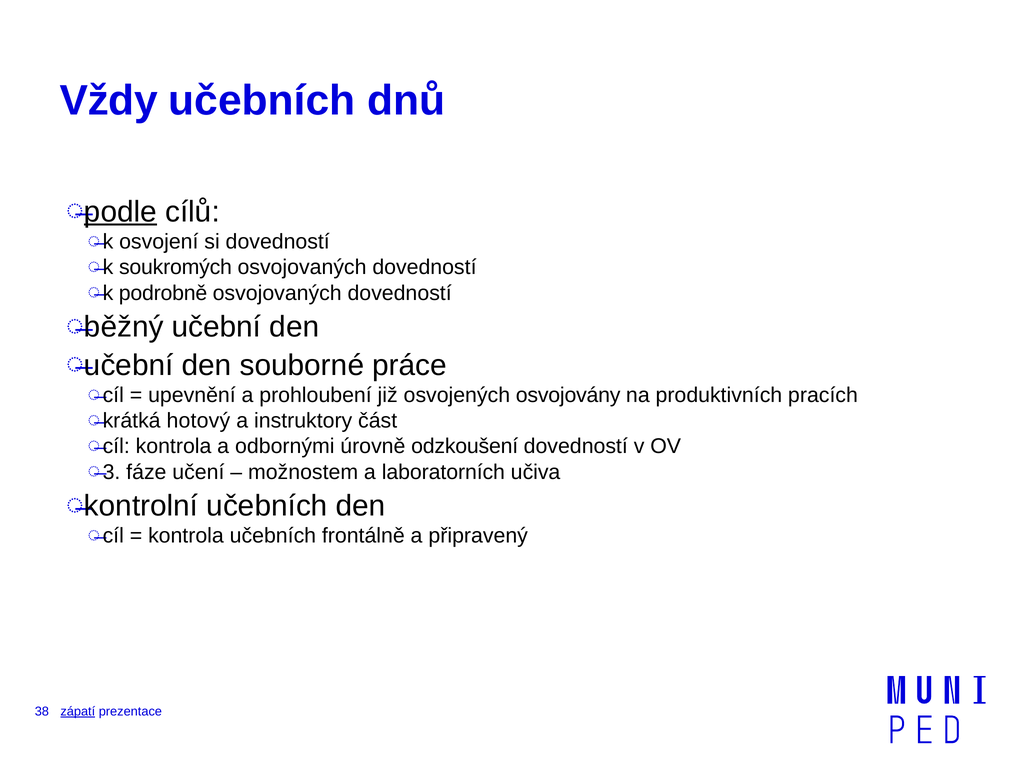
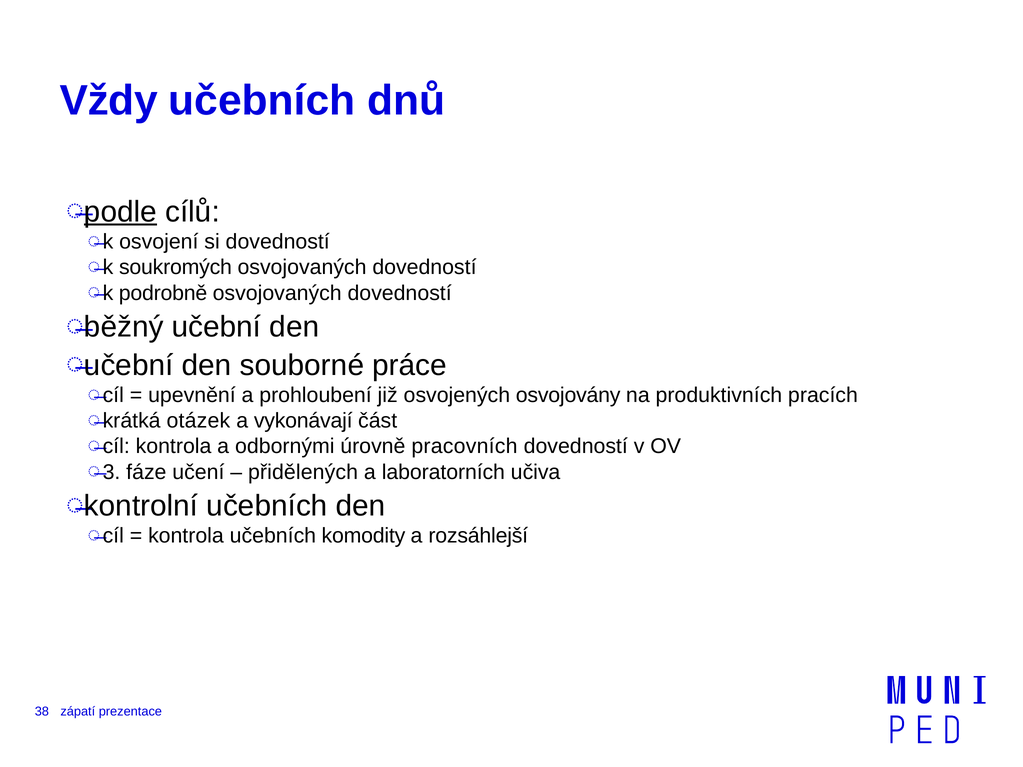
hotový: hotový -> otázek
instruktory: instruktory -> vykonávají
odzkoušení: odzkoušení -> pracovních
možnostem: možnostem -> přidělených
frontálně: frontálně -> komodity
připravený: připravený -> rozsáhlejší
zápatí underline: present -> none
